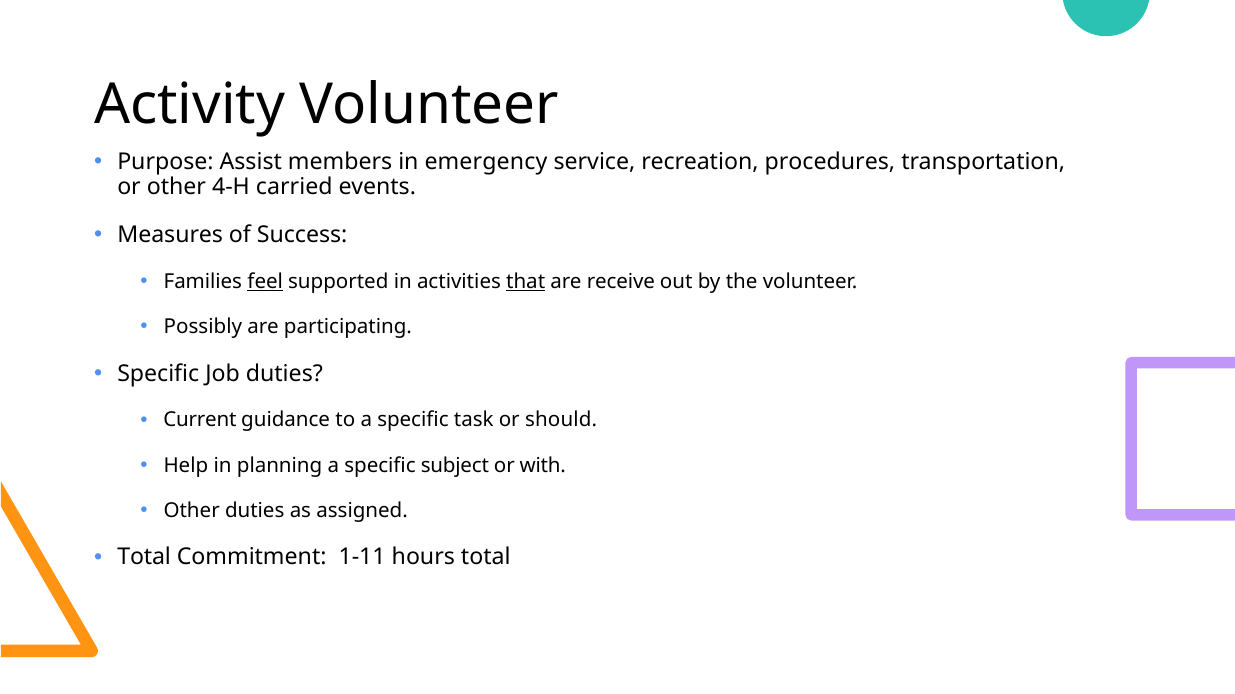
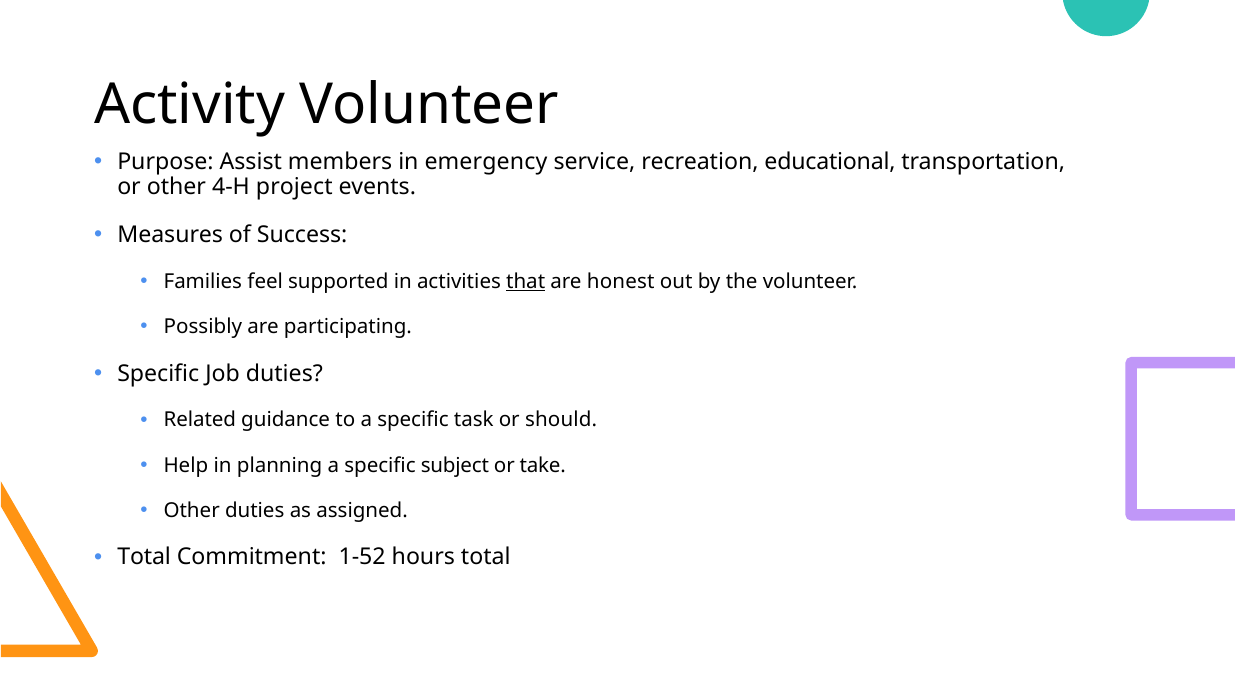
procedures: procedures -> educational
carried: carried -> project
feel underline: present -> none
receive: receive -> honest
Current: Current -> Related
with: with -> take
1-11: 1-11 -> 1-52
